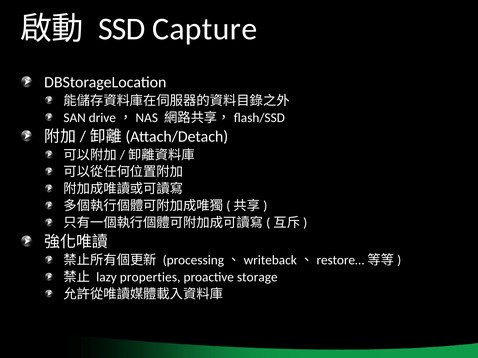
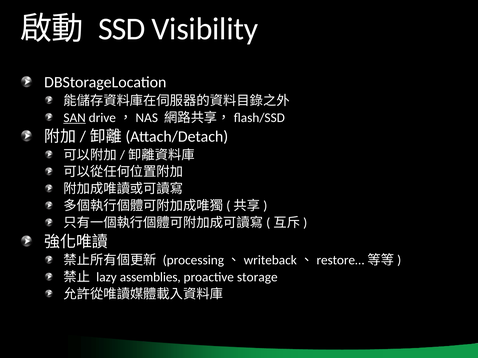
Capture: Capture -> Visibility
SAN underline: none -> present
properties: properties -> assemblies
